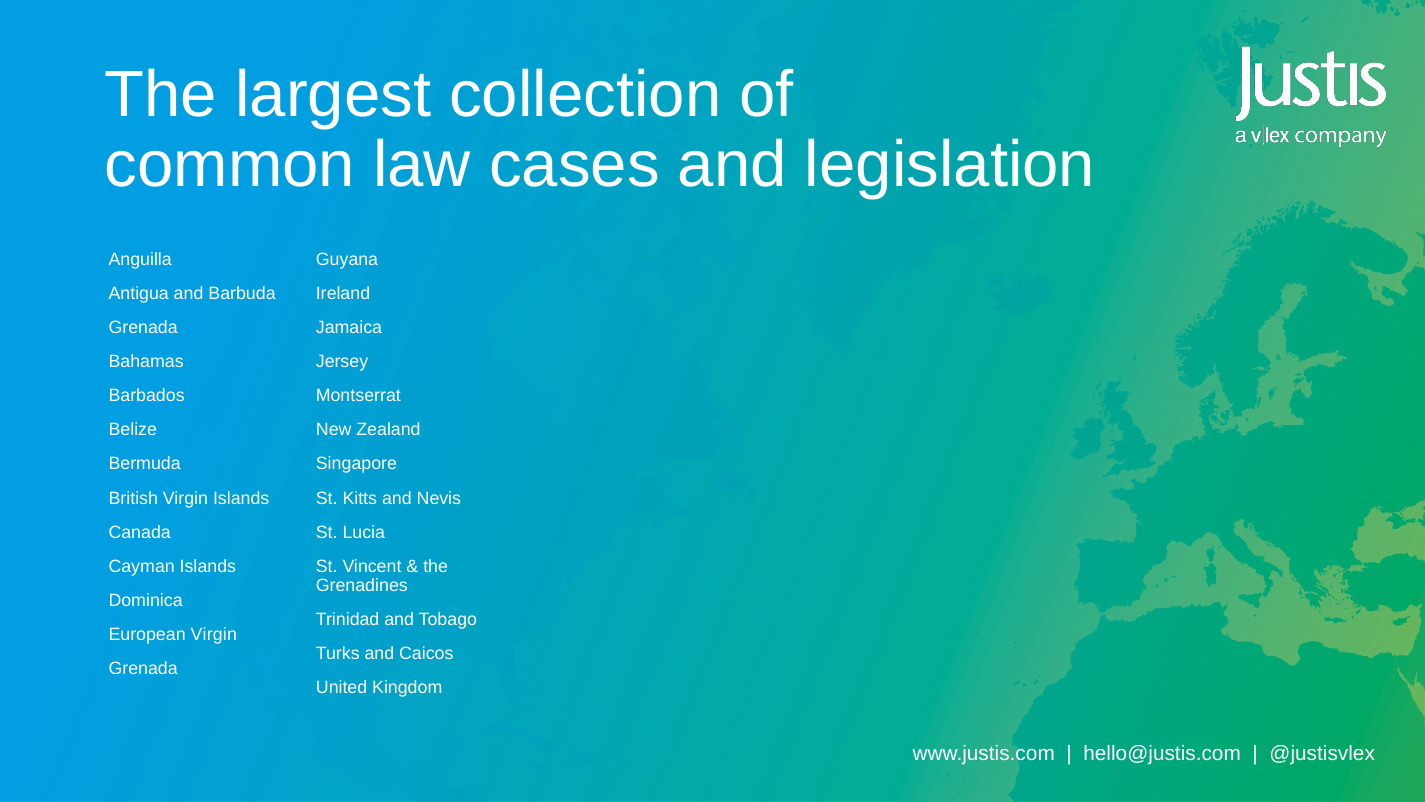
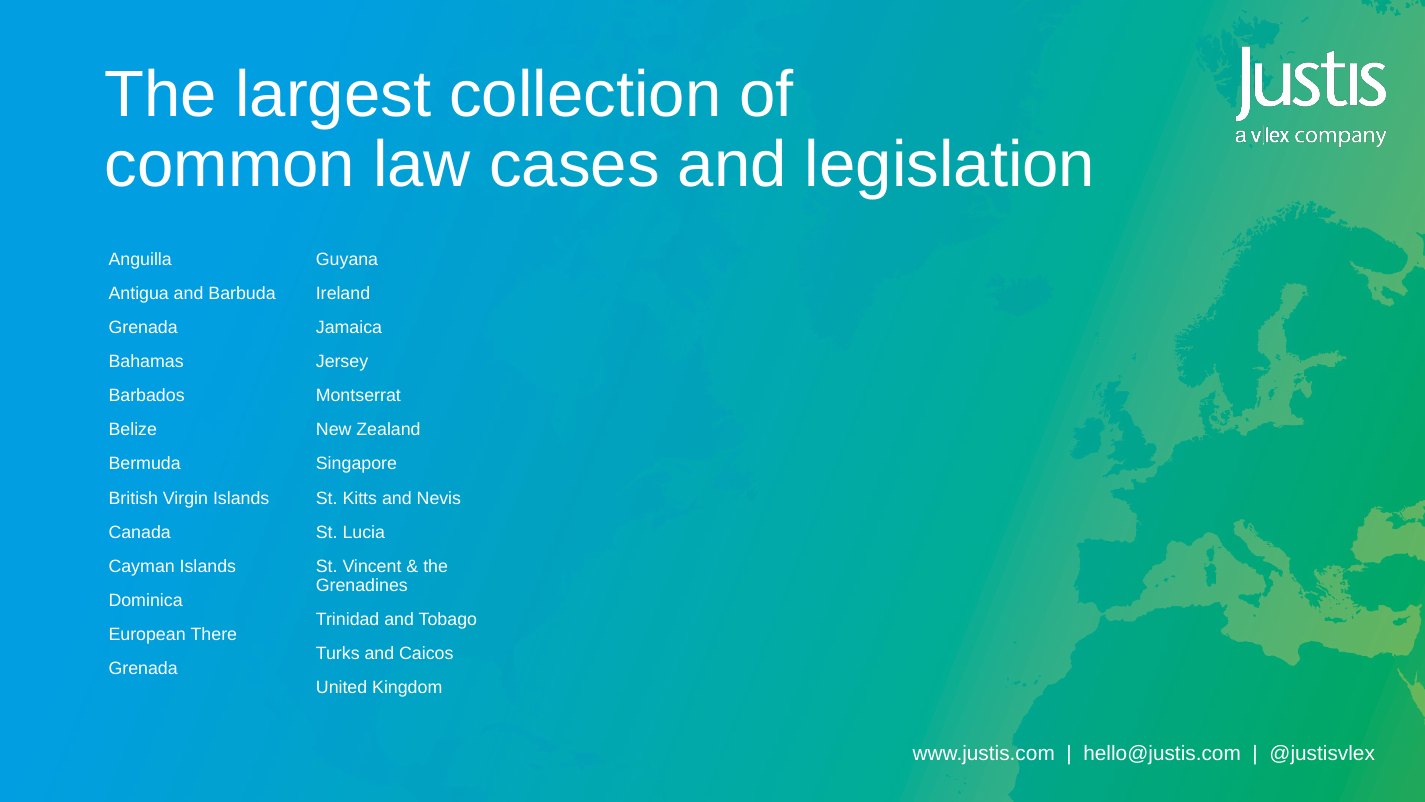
European Virgin: Virgin -> There
